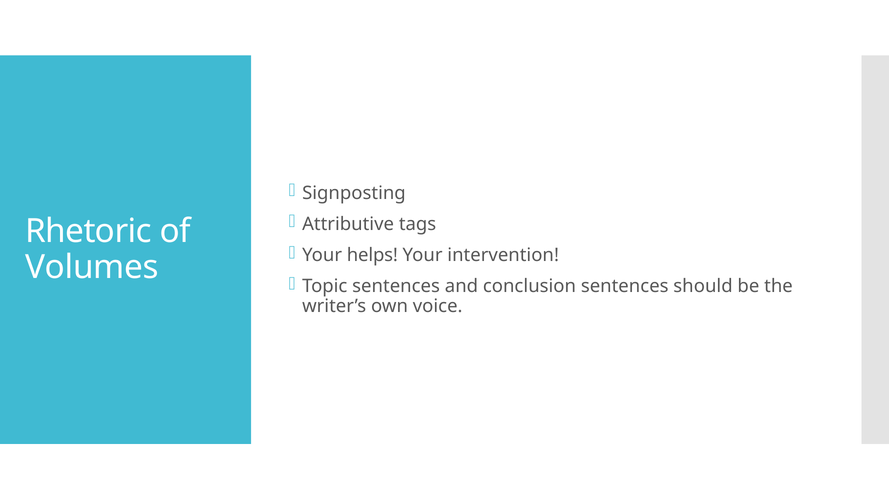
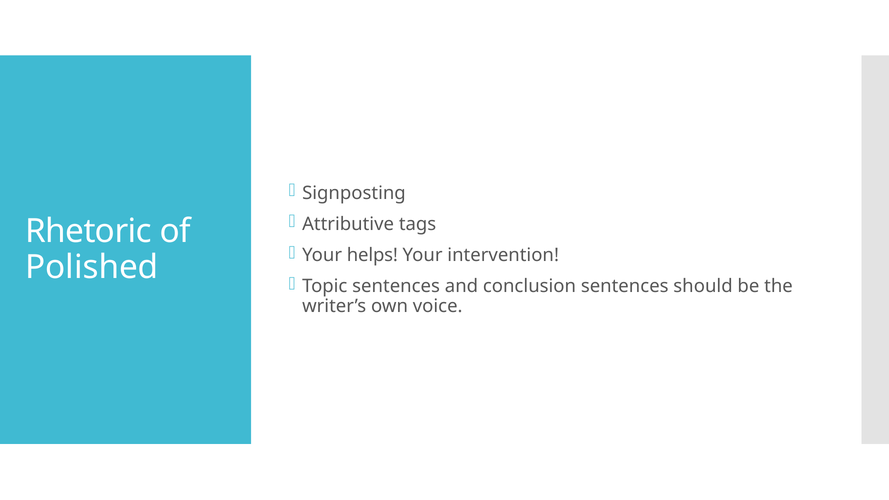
Volumes: Volumes -> Polished
